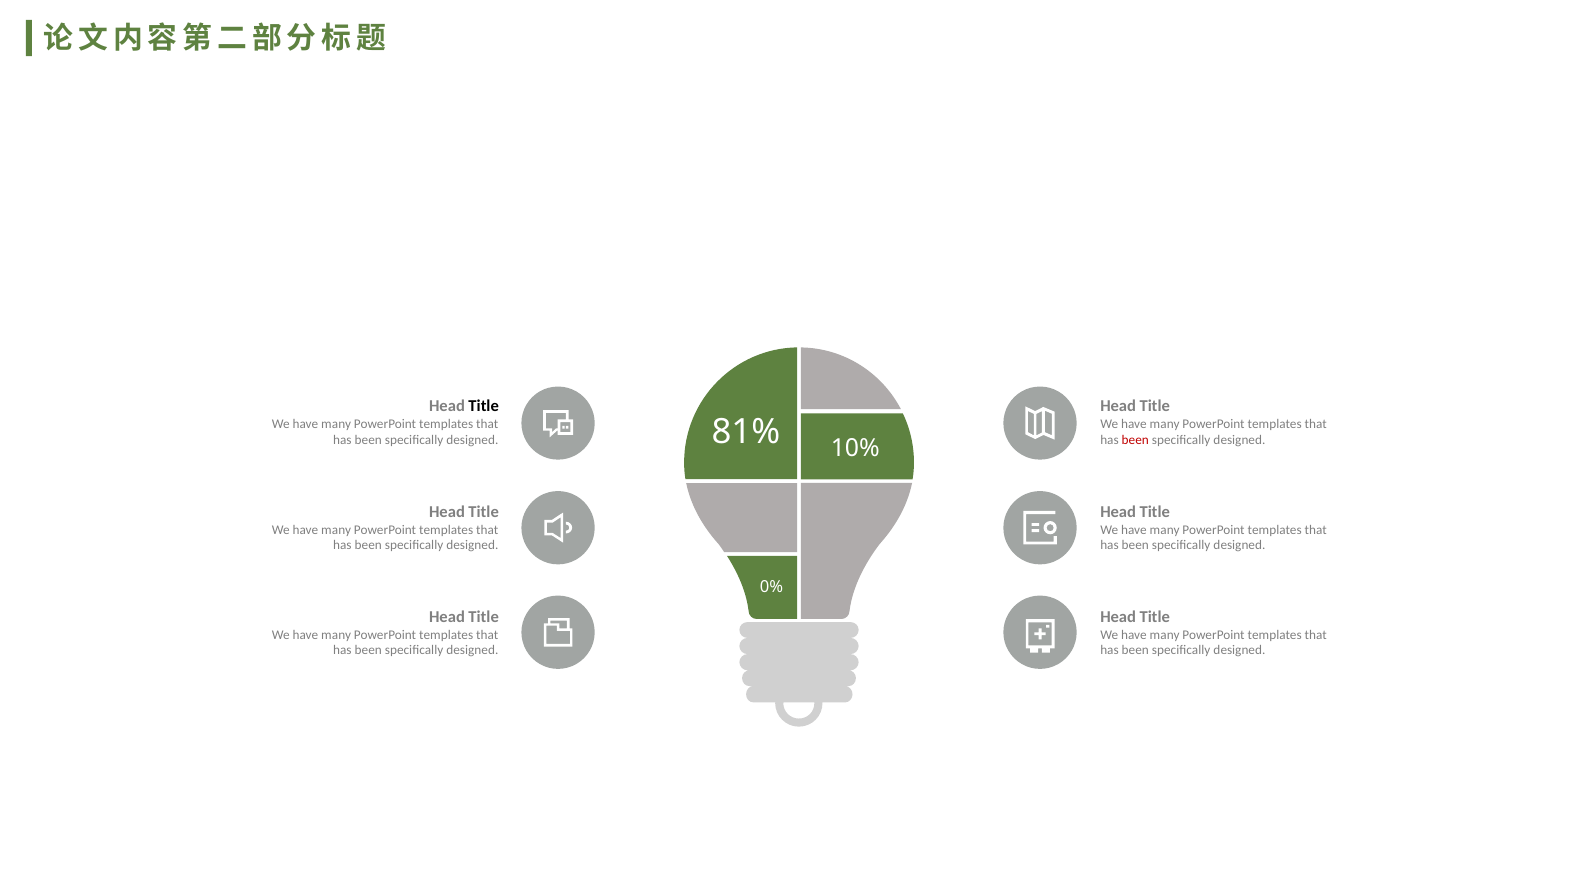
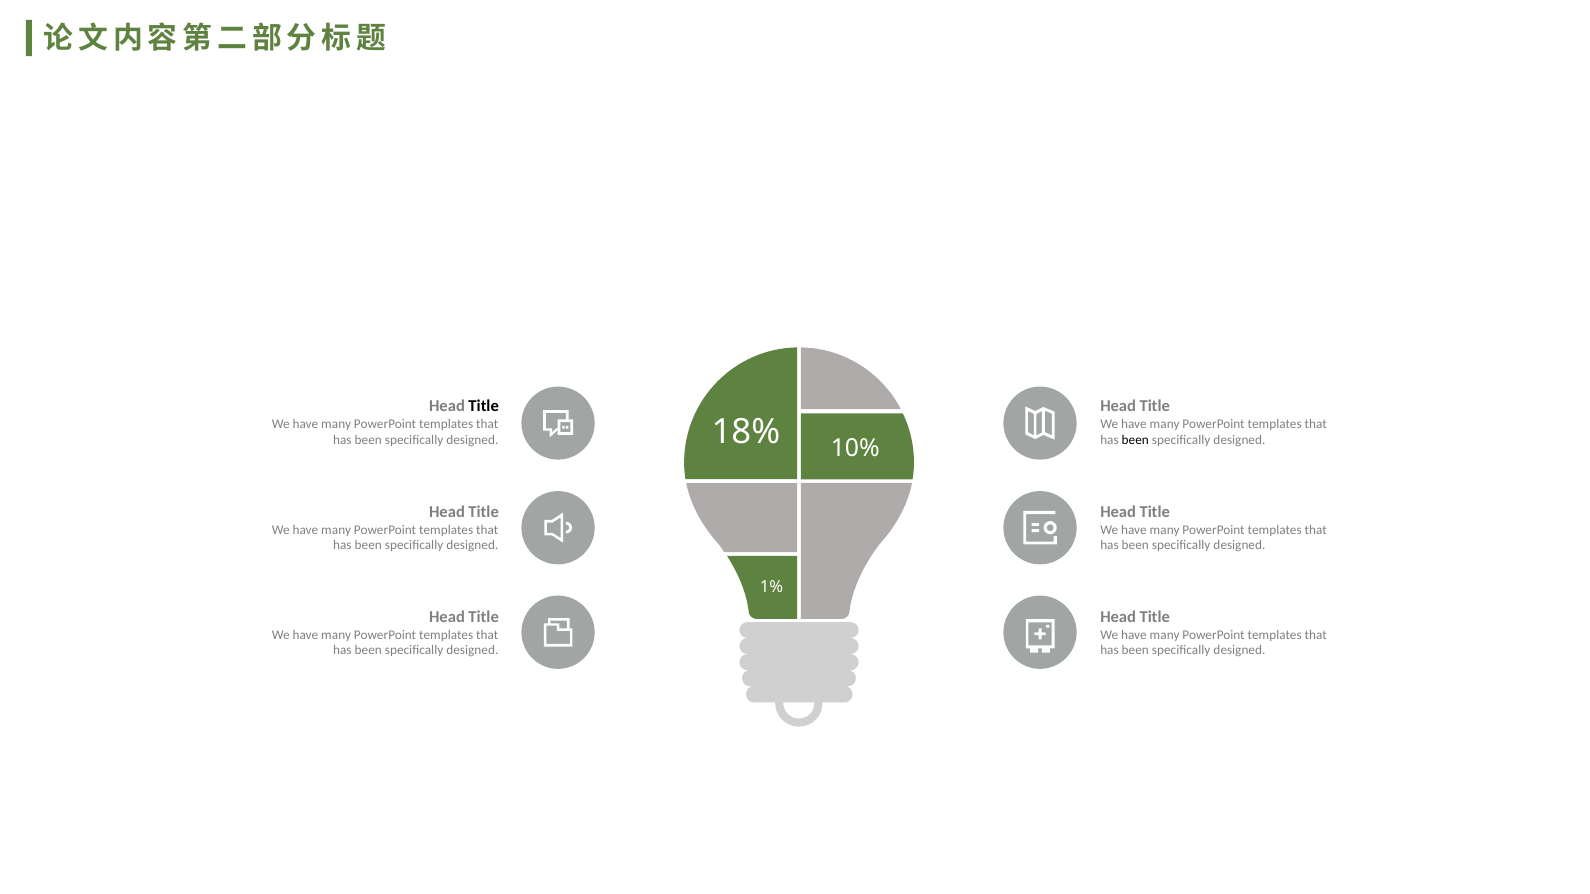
81%: 81% -> 18%
been at (1135, 440) colour: red -> black
0%: 0% -> 1%
